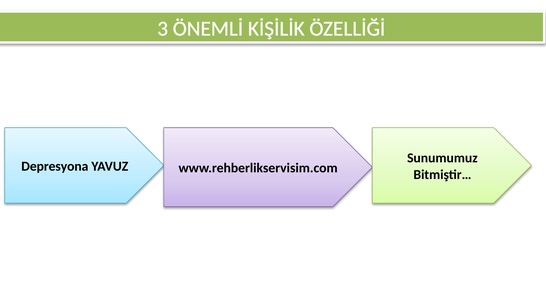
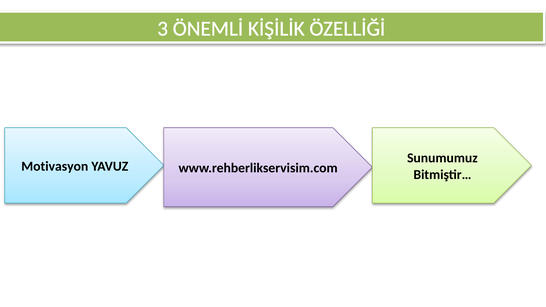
Depresyona: Depresyona -> Motivasyon
